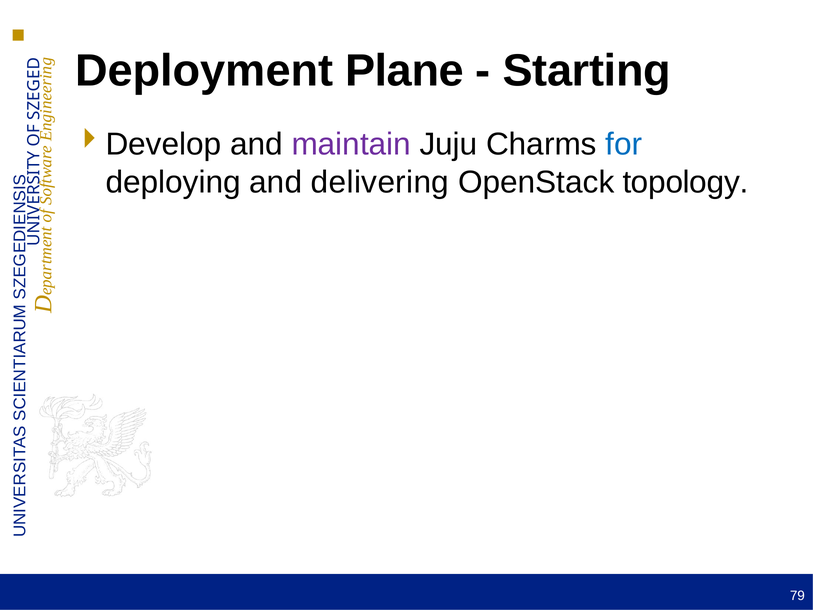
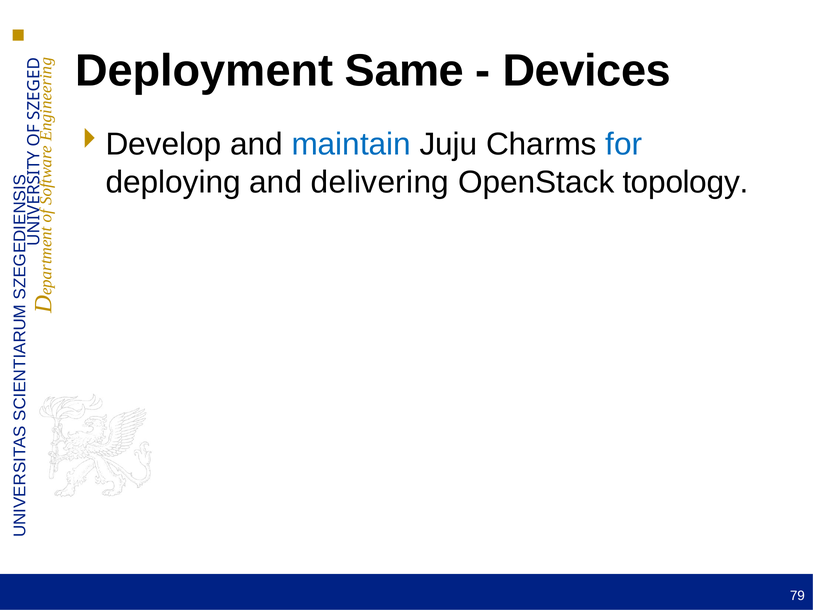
Plane: Plane -> Same
Starting: Starting -> Devices
maintain colour: purple -> blue
